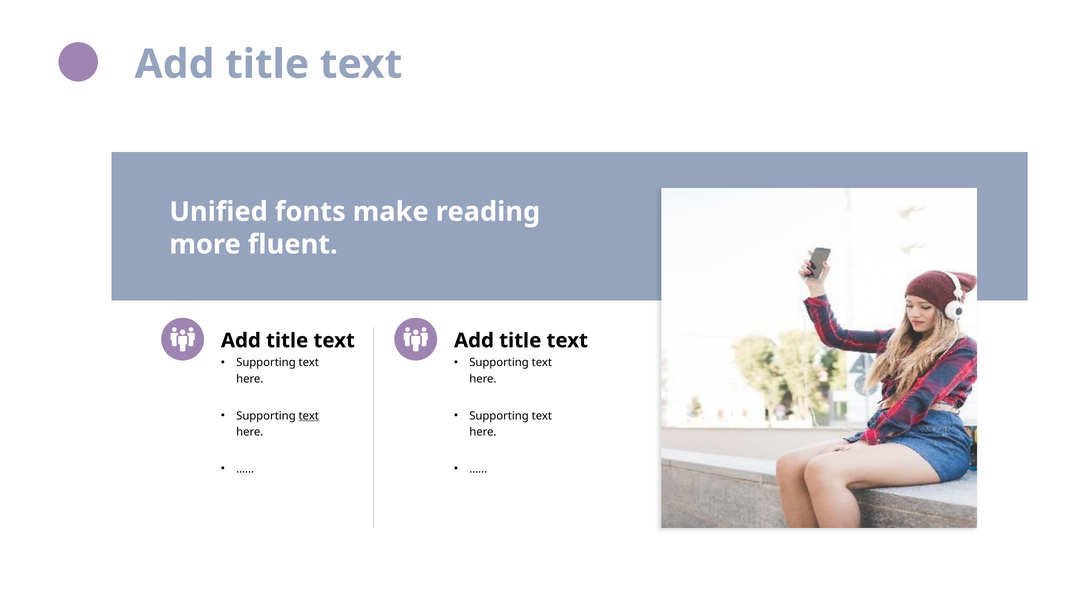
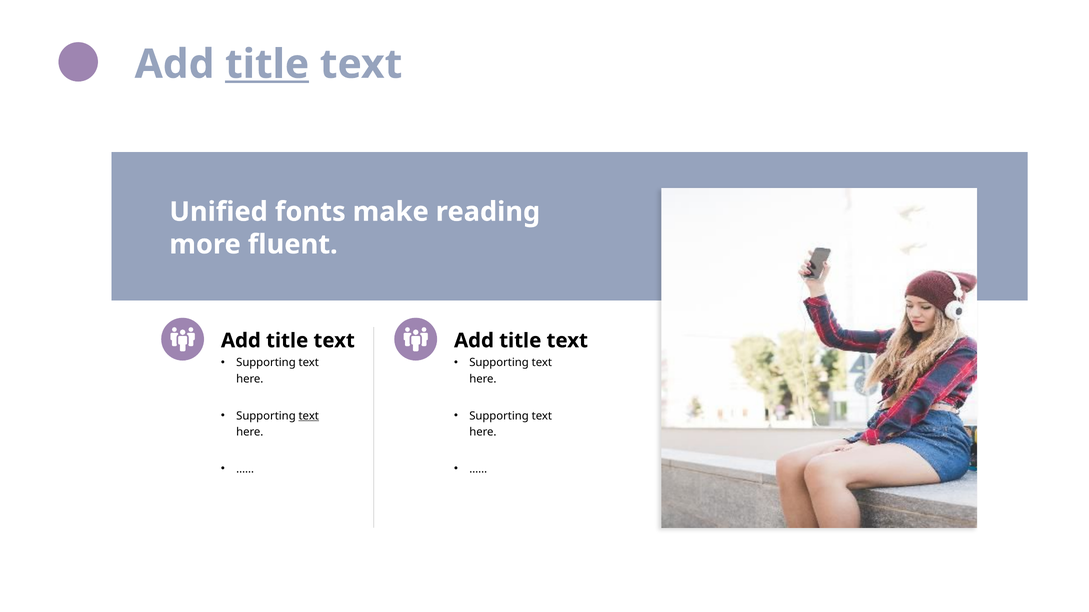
title at (267, 64) underline: none -> present
